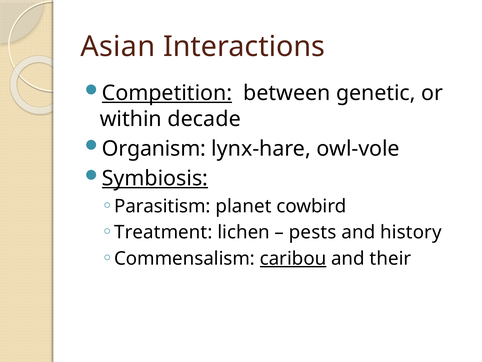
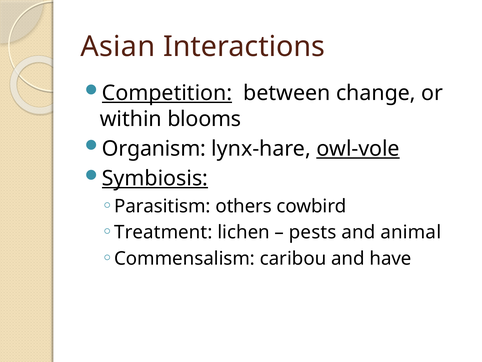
genetic: genetic -> change
decade: decade -> blooms
owl-vole underline: none -> present
planet: planet -> others
history: history -> animal
caribou underline: present -> none
their: their -> have
